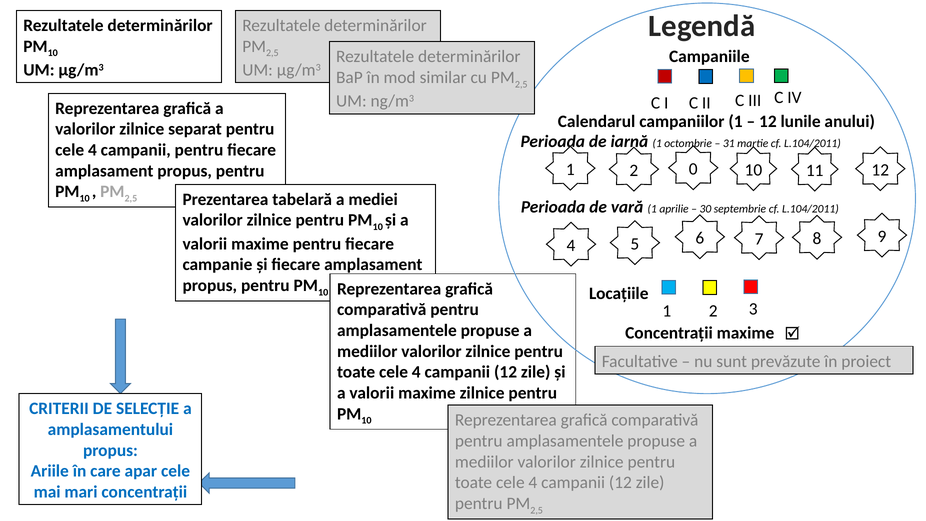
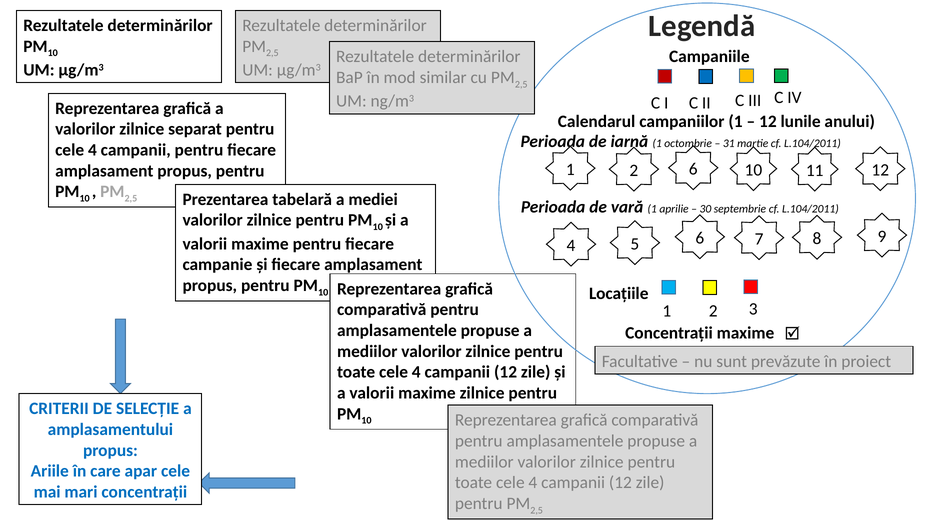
2 0: 0 -> 6
